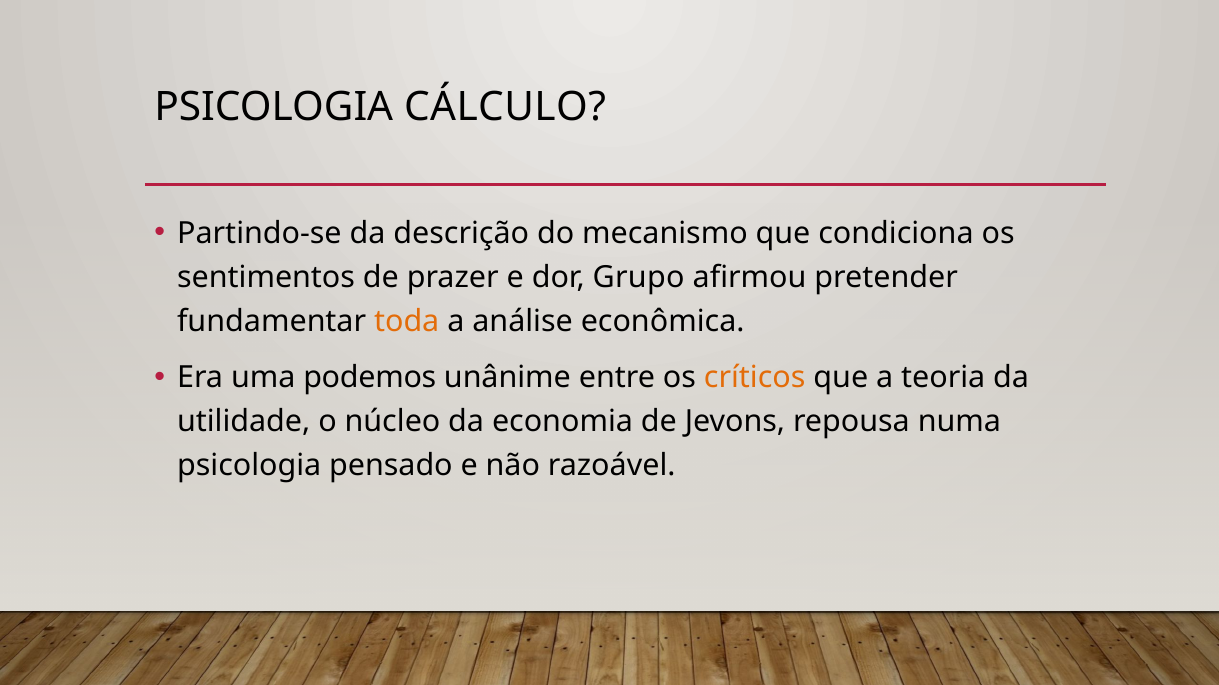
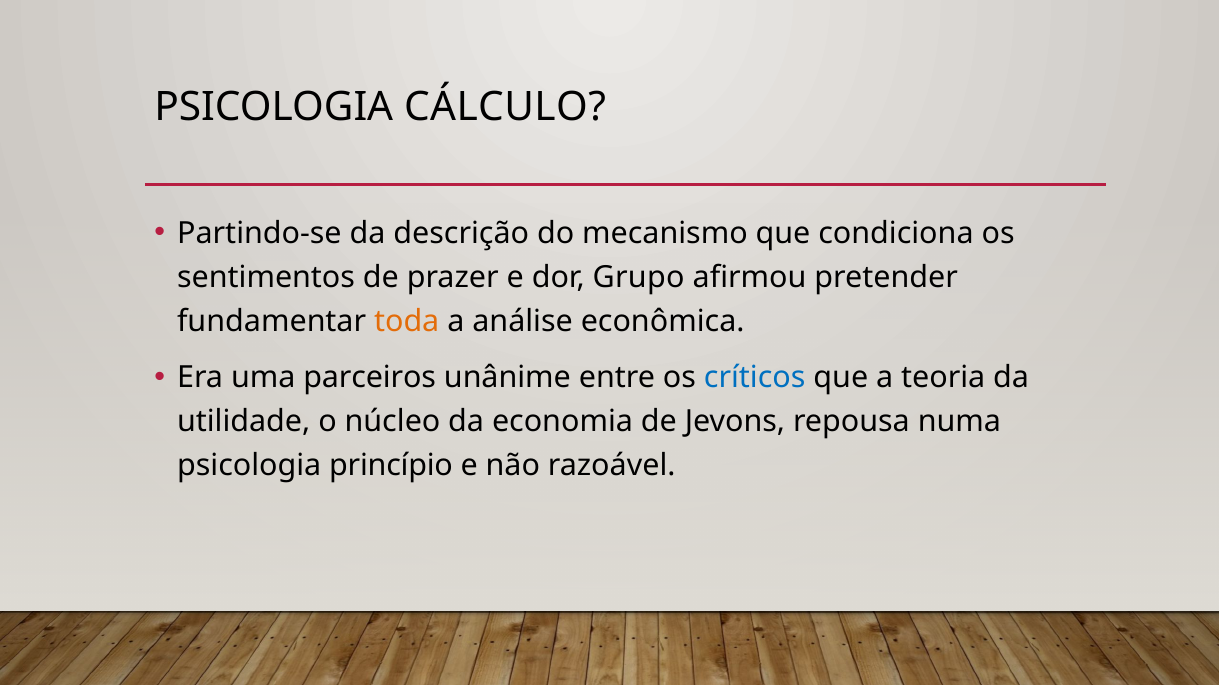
podemos: podemos -> parceiros
críticos colour: orange -> blue
pensado: pensado -> princípio
